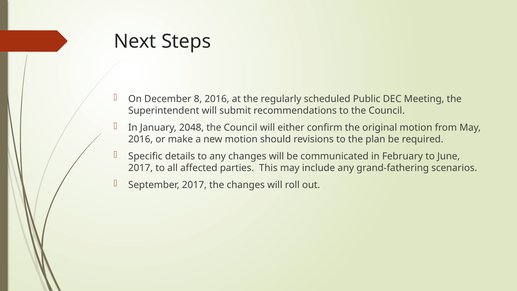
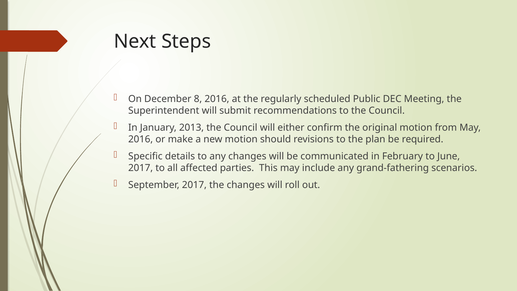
2048: 2048 -> 2013
